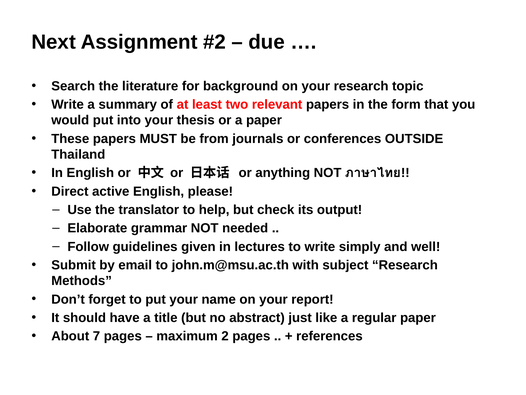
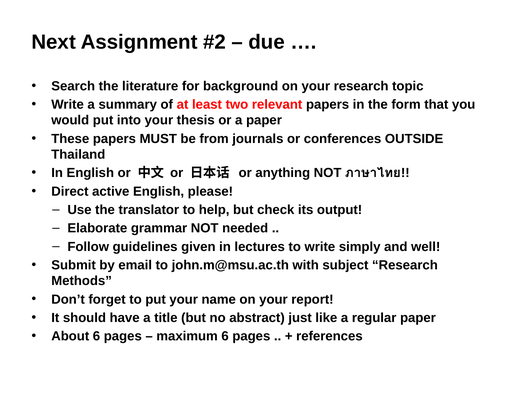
About 7: 7 -> 6
maximum 2: 2 -> 6
